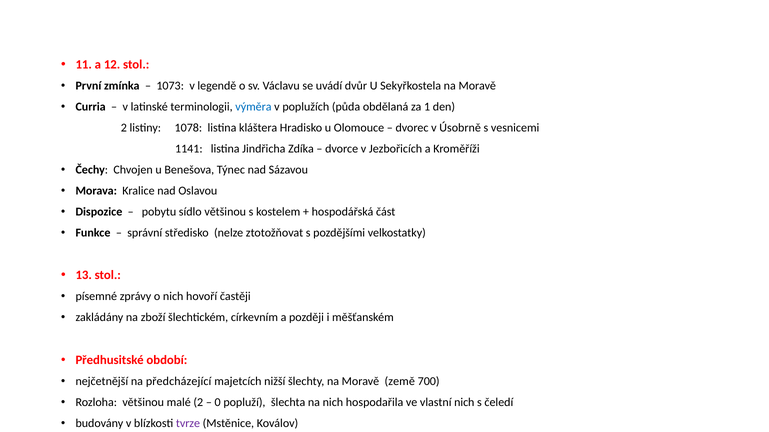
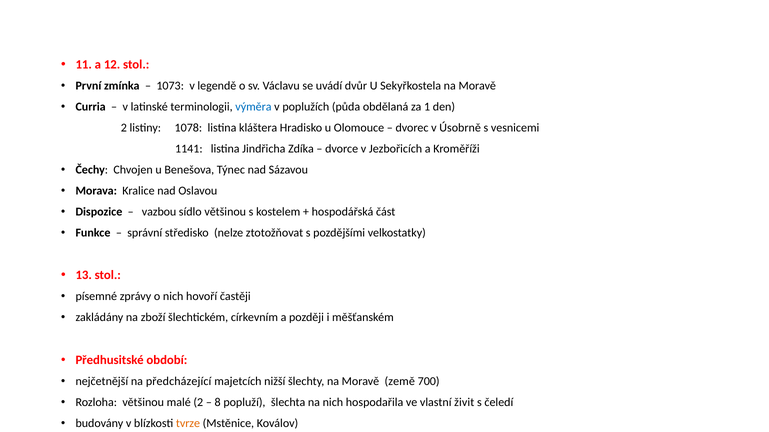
pobytu: pobytu -> vazbou
0: 0 -> 8
vlastní nich: nich -> živit
tvrze colour: purple -> orange
